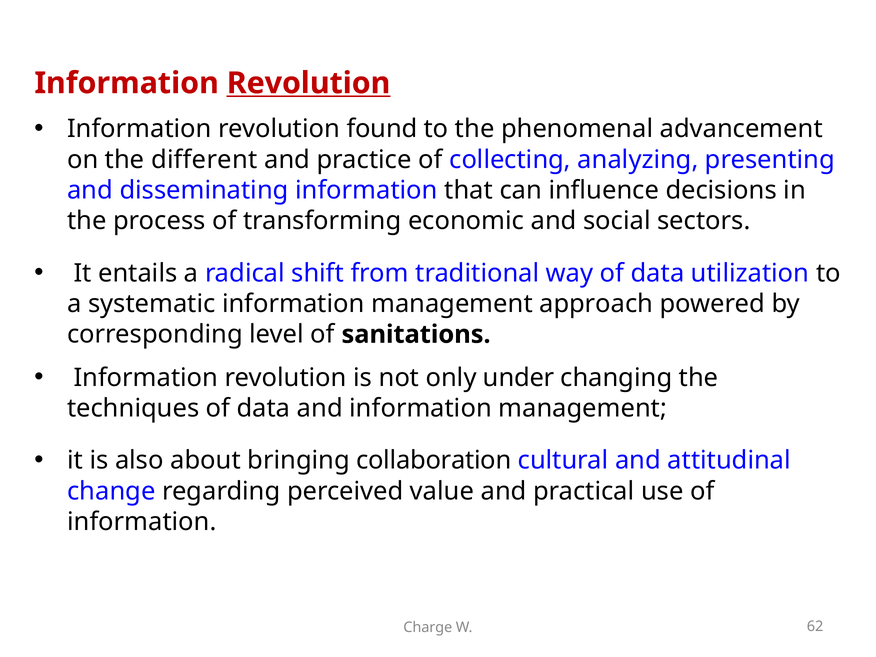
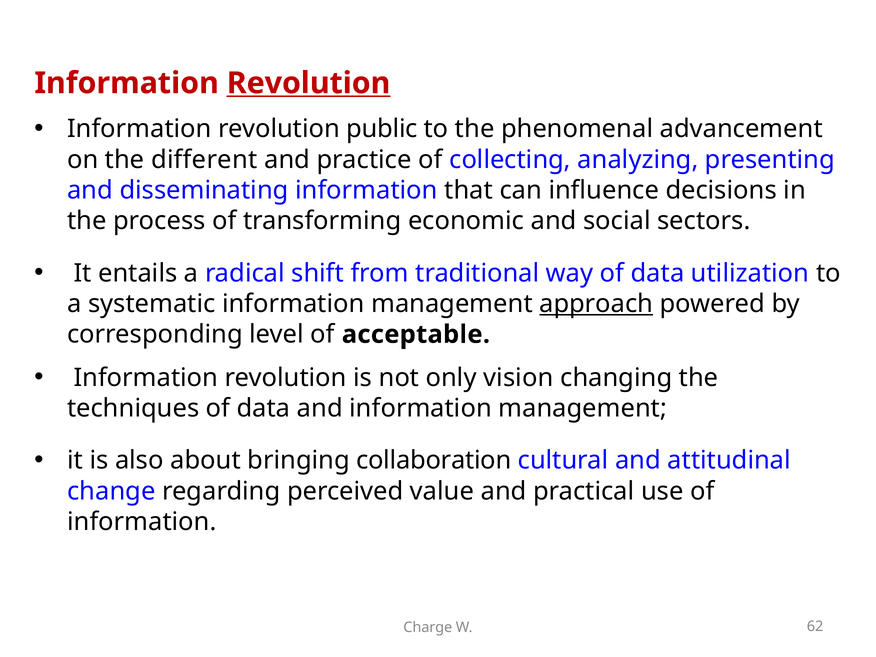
found: found -> public
approach underline: none -> present
sanitations: sanitations -> acceptable
under: under -> vision
